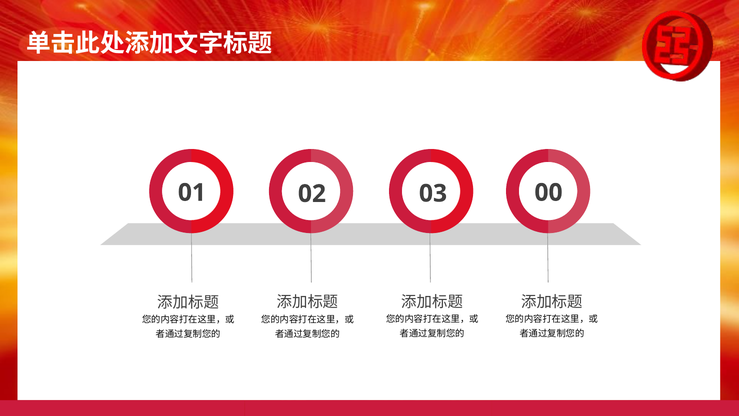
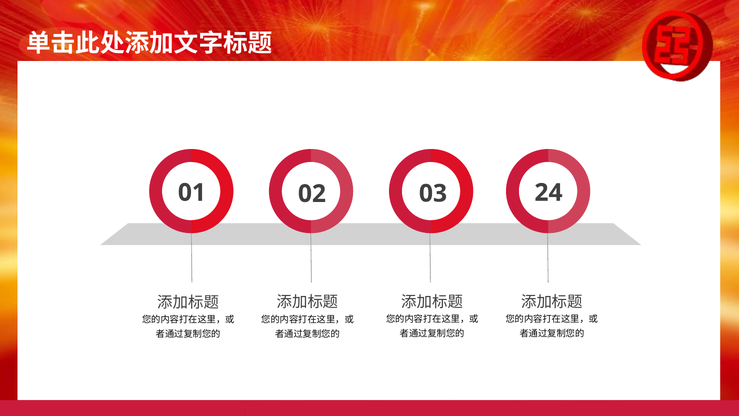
00: 00 -> 24
